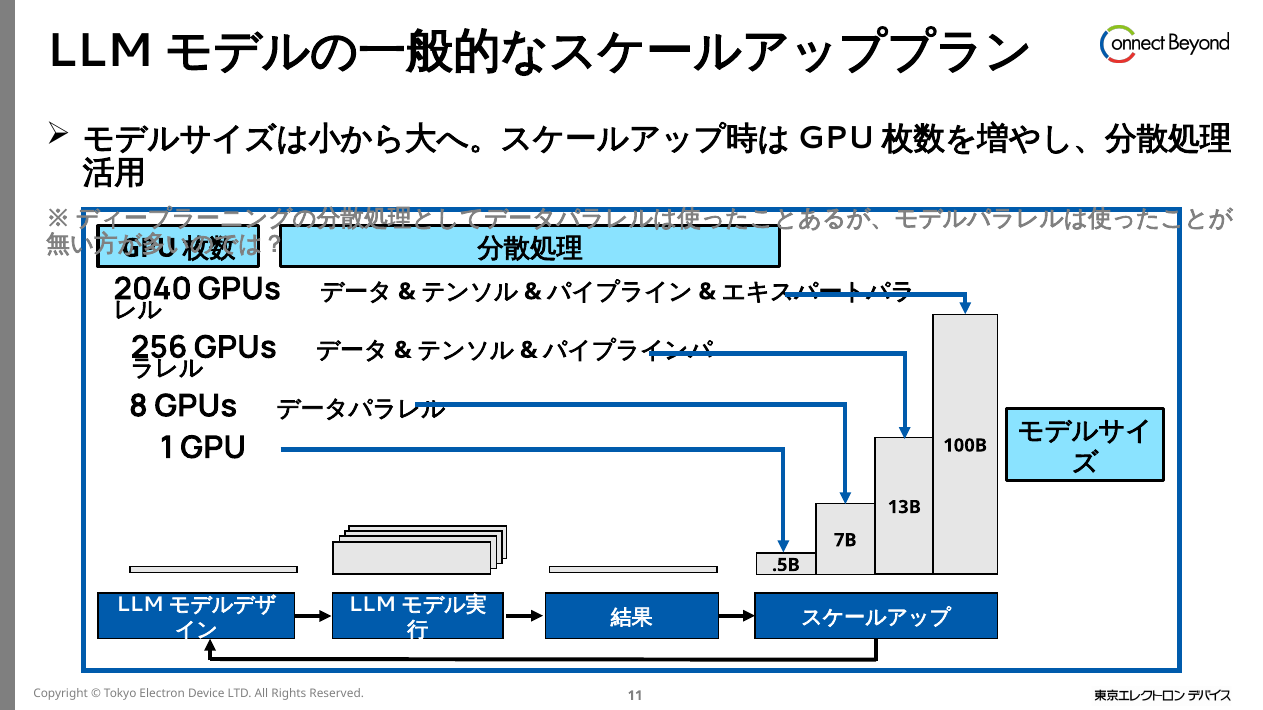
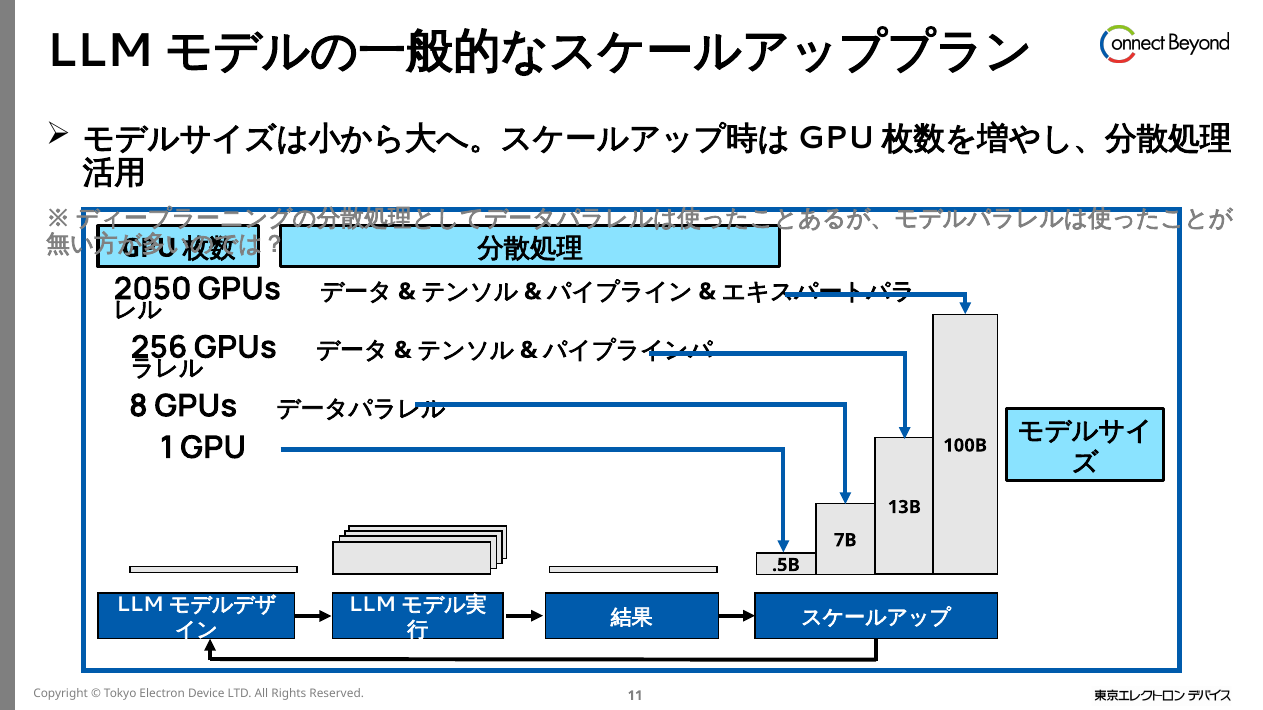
2040: 2040 -> 2050
